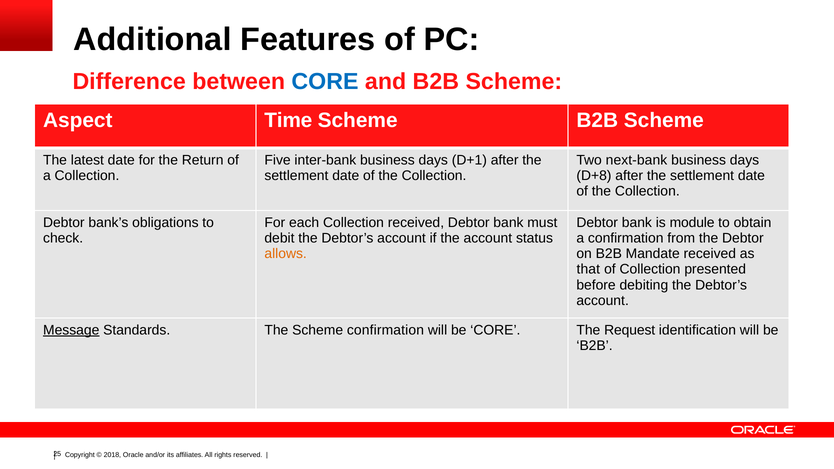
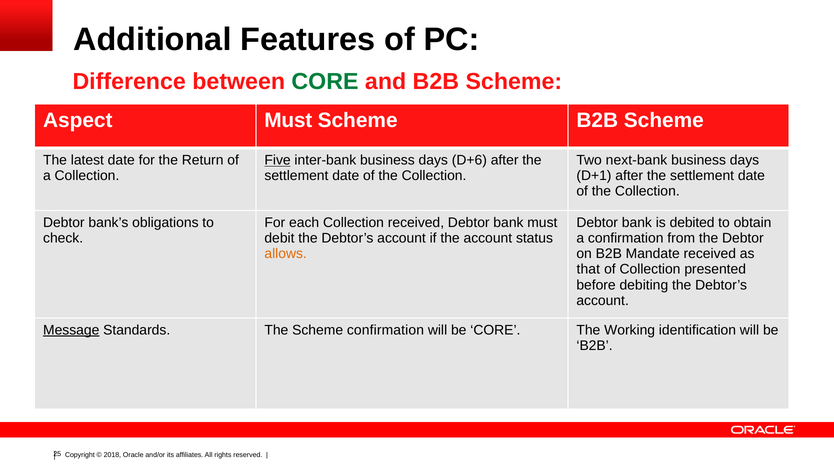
CORE at (325, 82) colour: blue -> green
Aspect Time: Time -> Must
Five underline: none -> present
D+1: D+1 -> D+6
D+8: D+8 -> D+1
module: module -> debited
Request: Request -> Working
